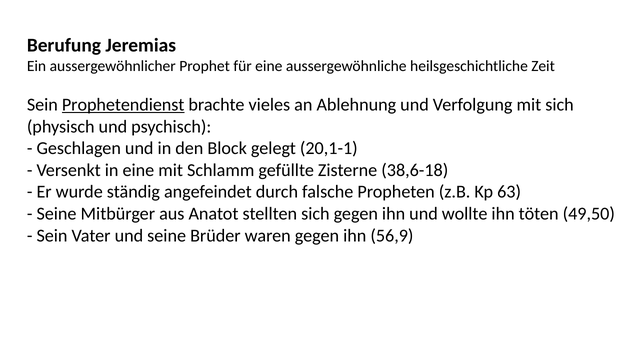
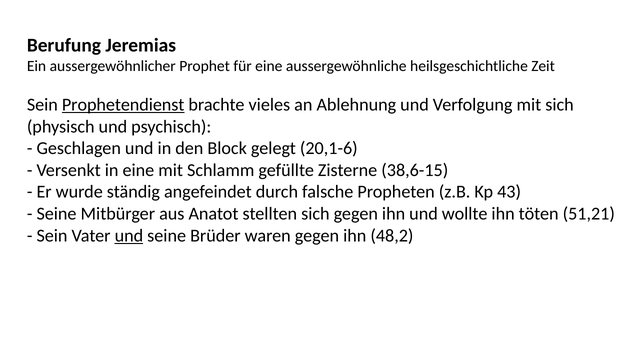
20,1-1: 20,1-1 -> 20,1-6
38,6-18: 38,6-18 -> 38,6-15
63: 63 -> 43
49,50: 49,50 -> 51,21
und at (129, 235) underline: none -> present
56,9: 56,9 -> 48,2
